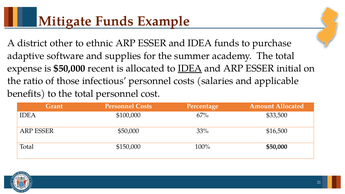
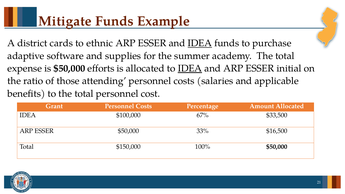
other: other -> cards
IDEA at (200, 43) underline: none -> present
recent: recent -> efforts
infectious: infectious -> attending
